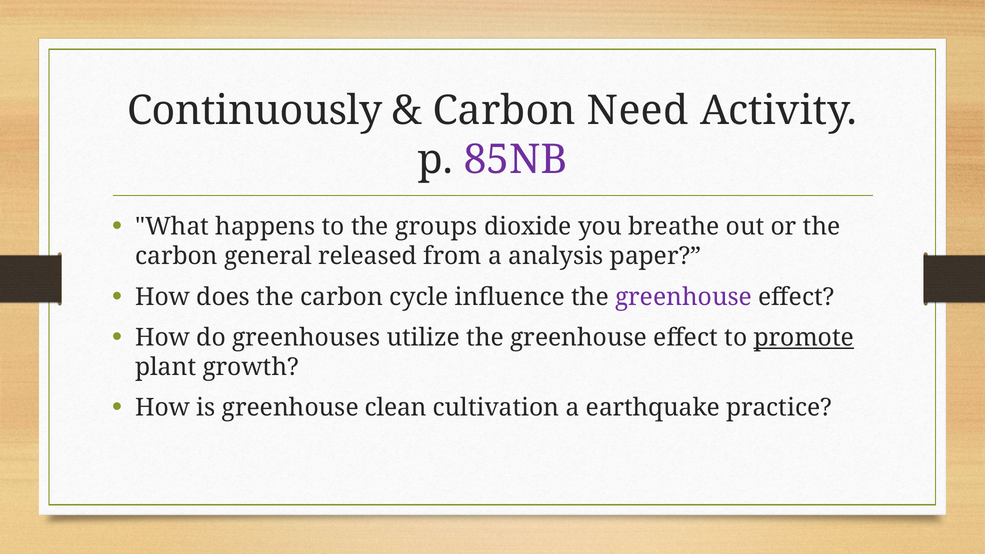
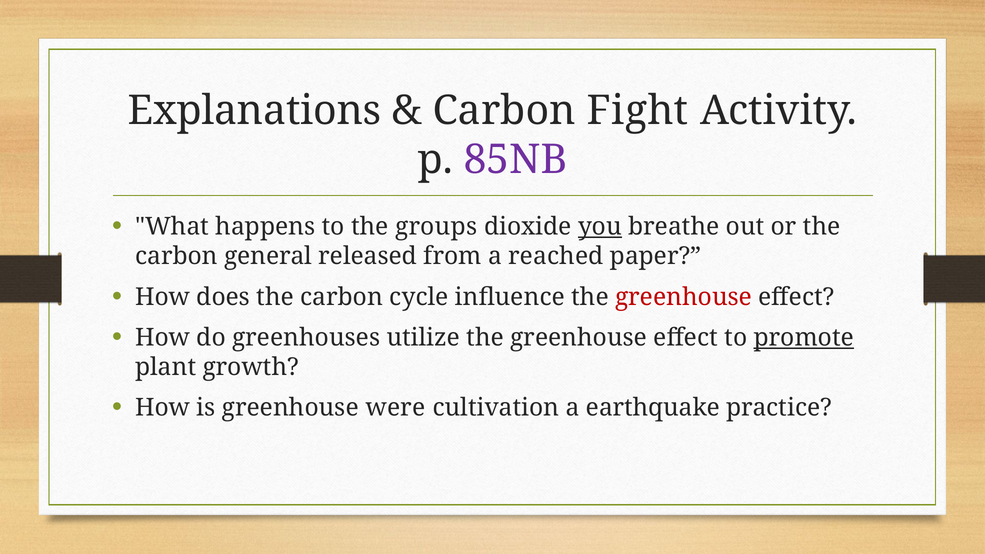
Continuously: Continuously -> Explanations
Need: Need -> Fight
you underline: none -> present
analysis: analysis -> reached
greenhouse at (684, 297) colour: purple -> red
clean: clean -> were
